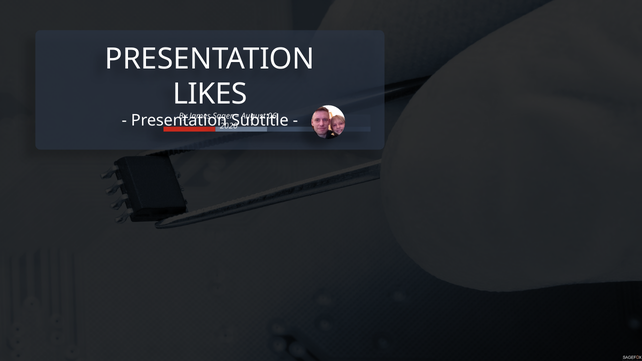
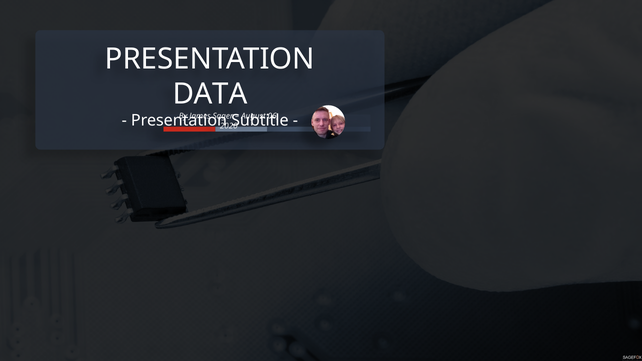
LIKES: LIKES -> DATA
